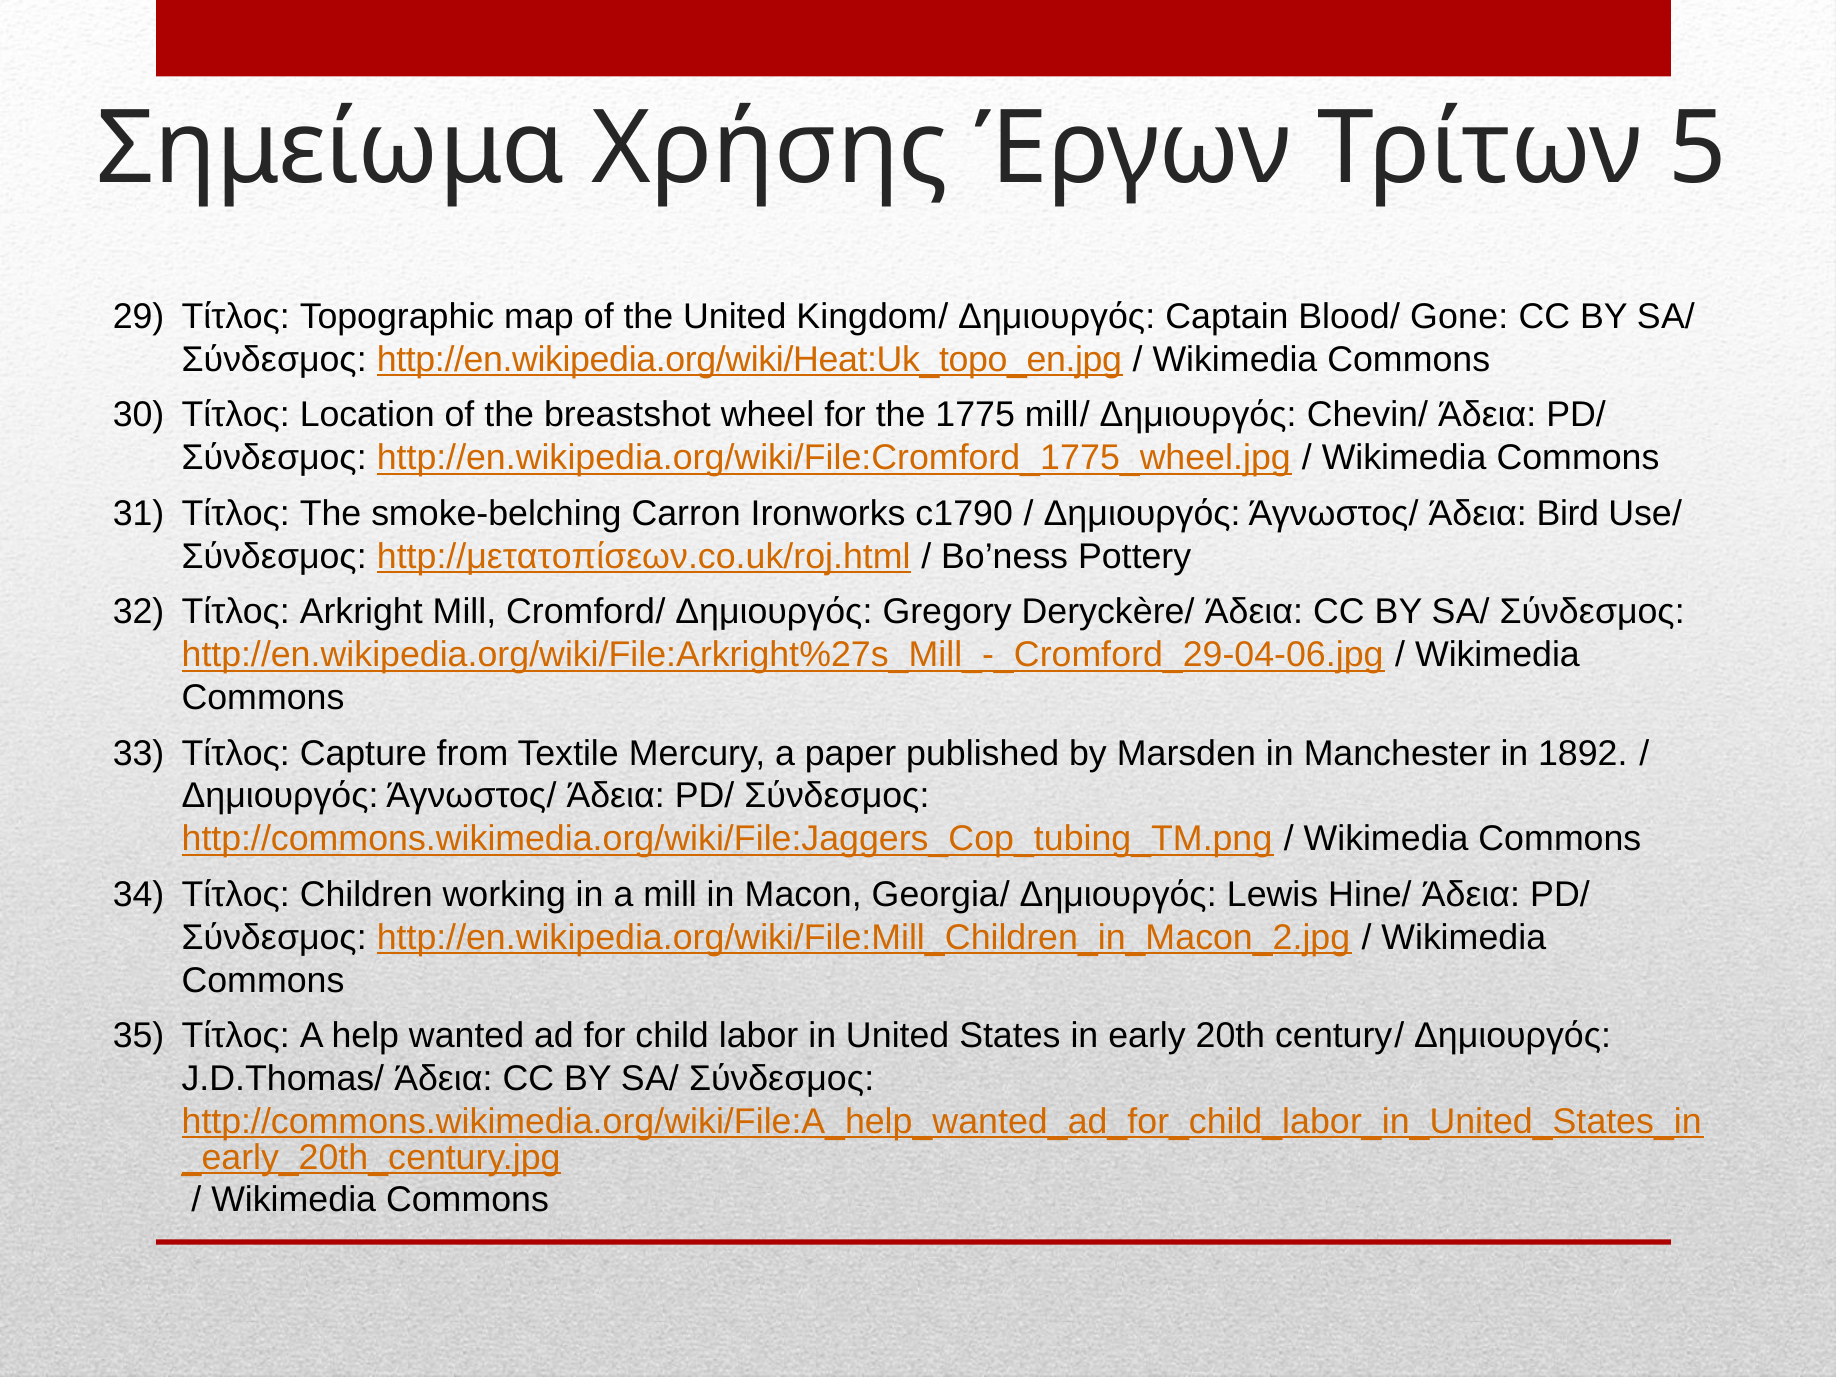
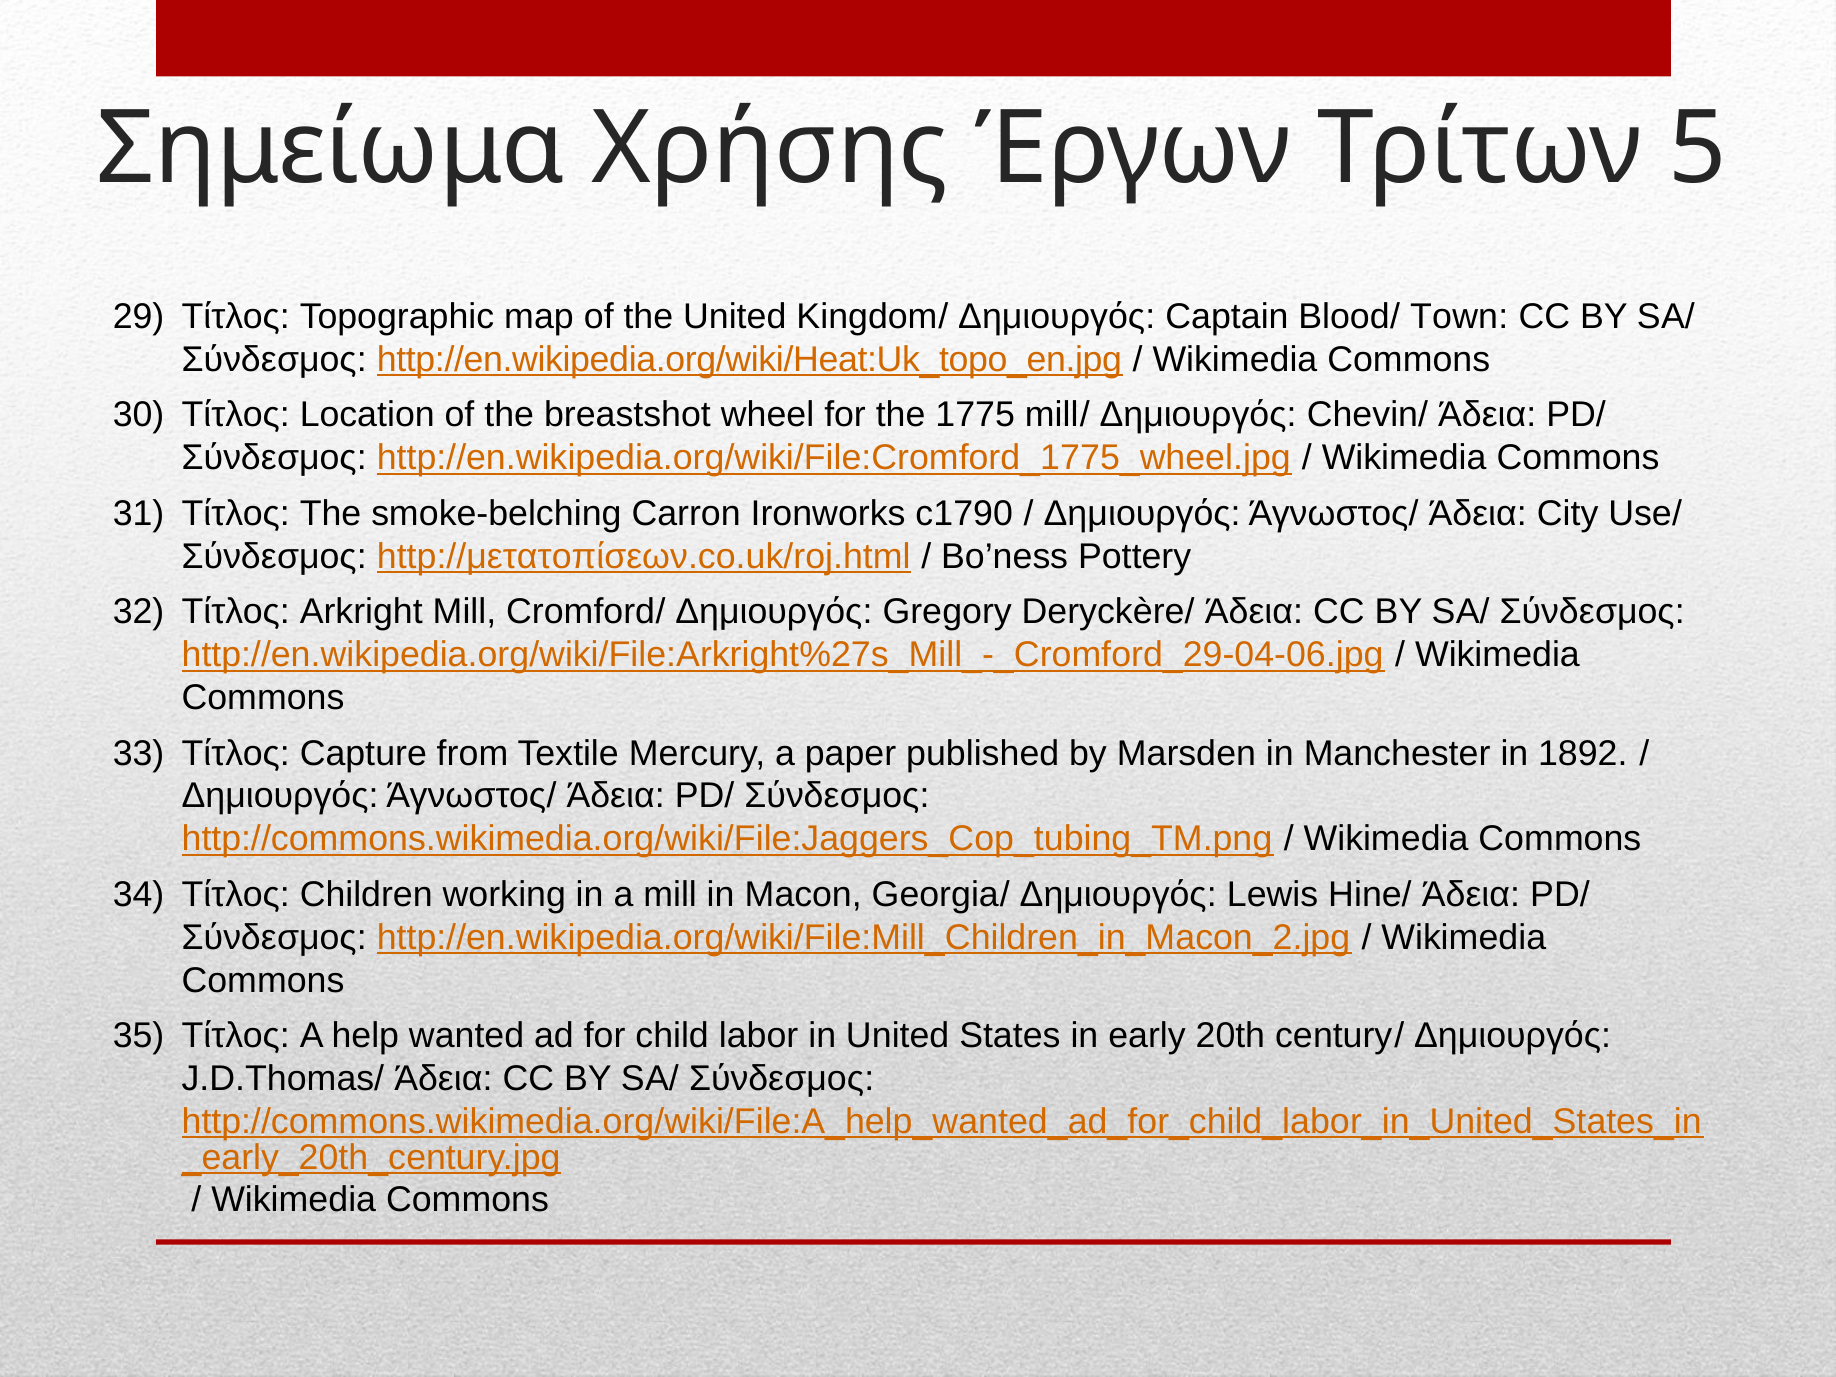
Gone: Gone -> Town
Bird: Bird -> City
